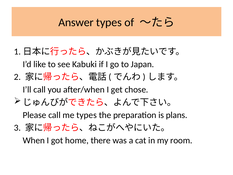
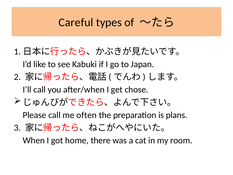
Answer: Answer -> Careful
me types: types -> often
